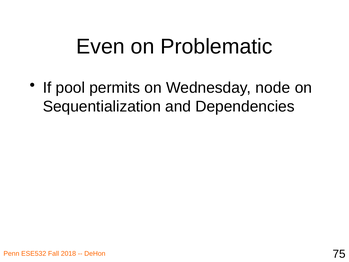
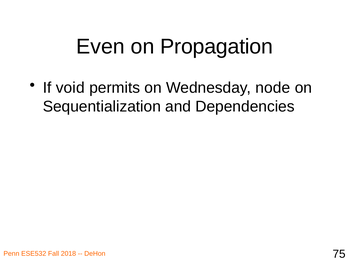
Problematic: Problematic -> Propagation
pool: pool -> void
